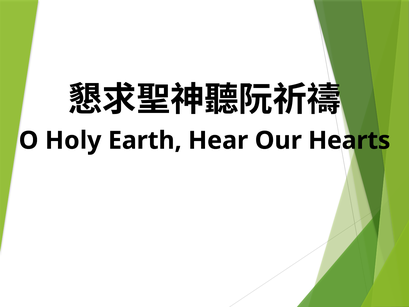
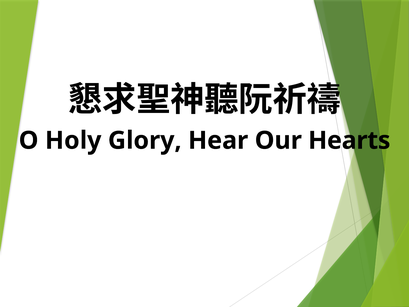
Earth: Earth -> Glory
